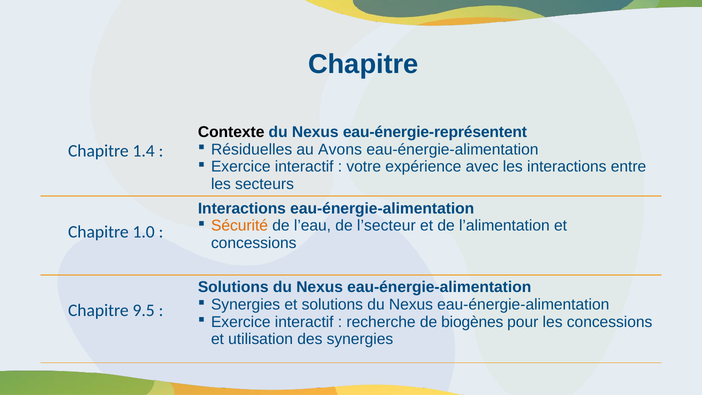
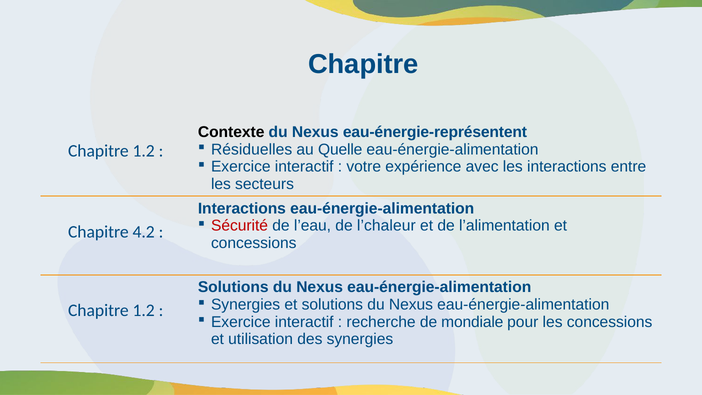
Avons: Avons -> Quelle
1.4 at (144, 151): 1.4 -> 1.2
Sécurité colour: orange -> red
l’secteur: l’secteur -> l’chaleur
1.0: 1.0 -> 4.2
9.5 at (144, 311): 9.5 -> 1.2
biogènes: biogènes -> mondiale
